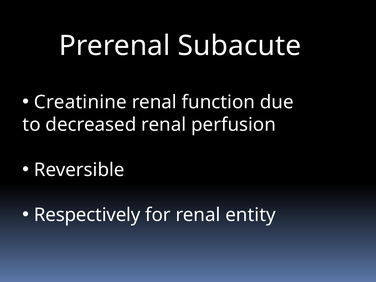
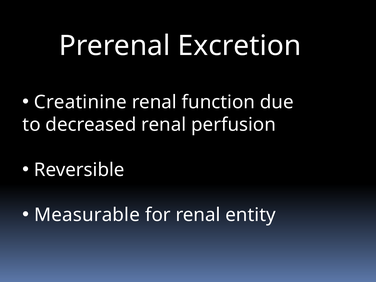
Subacute: Subacute -> Excretion
Respectively: Respectively -> Measurable
